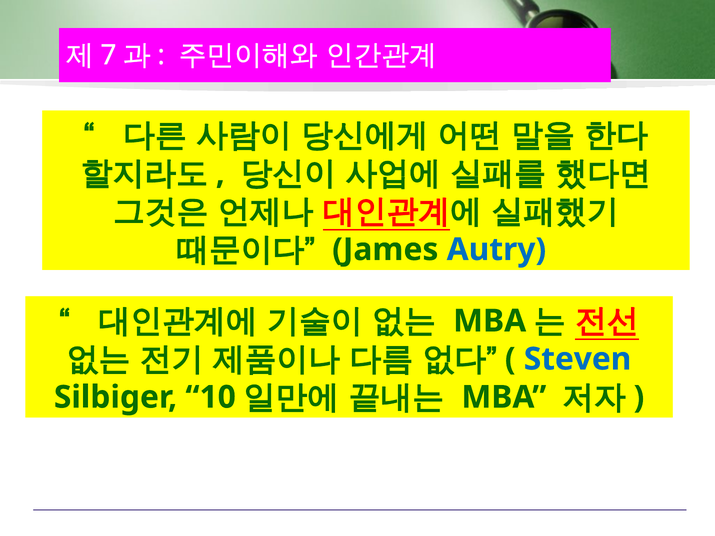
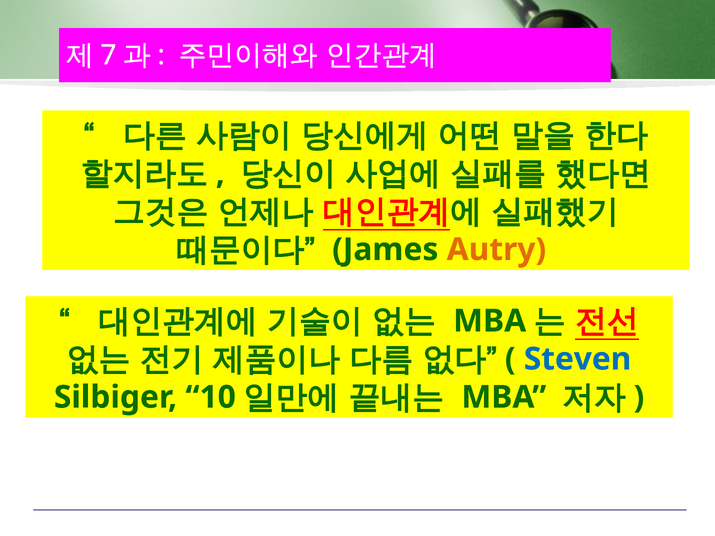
Autry colour: blue -> orange
